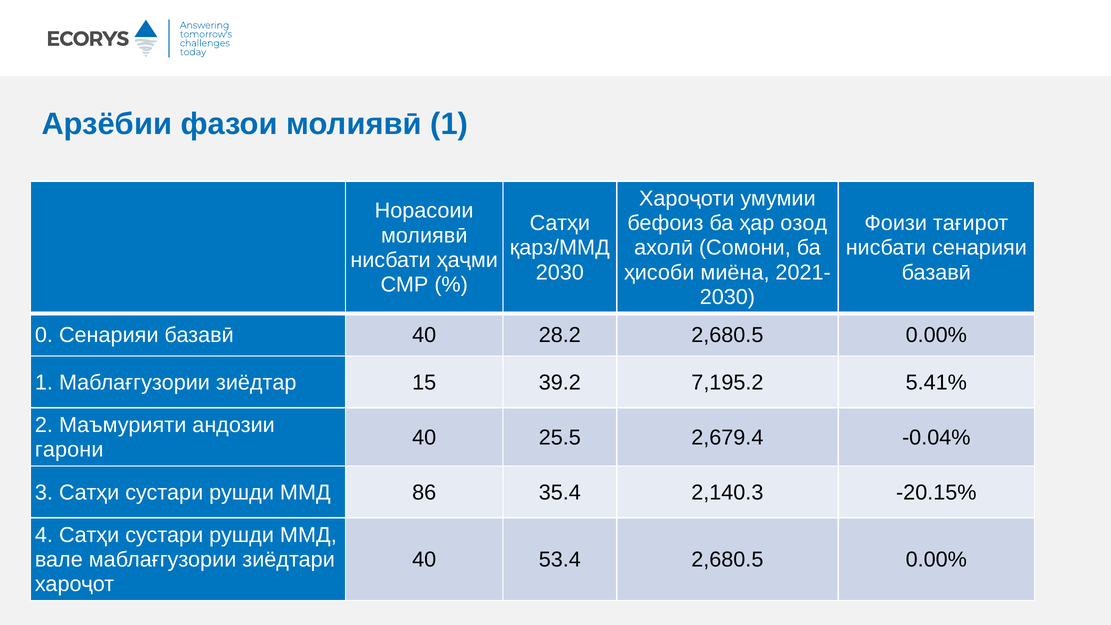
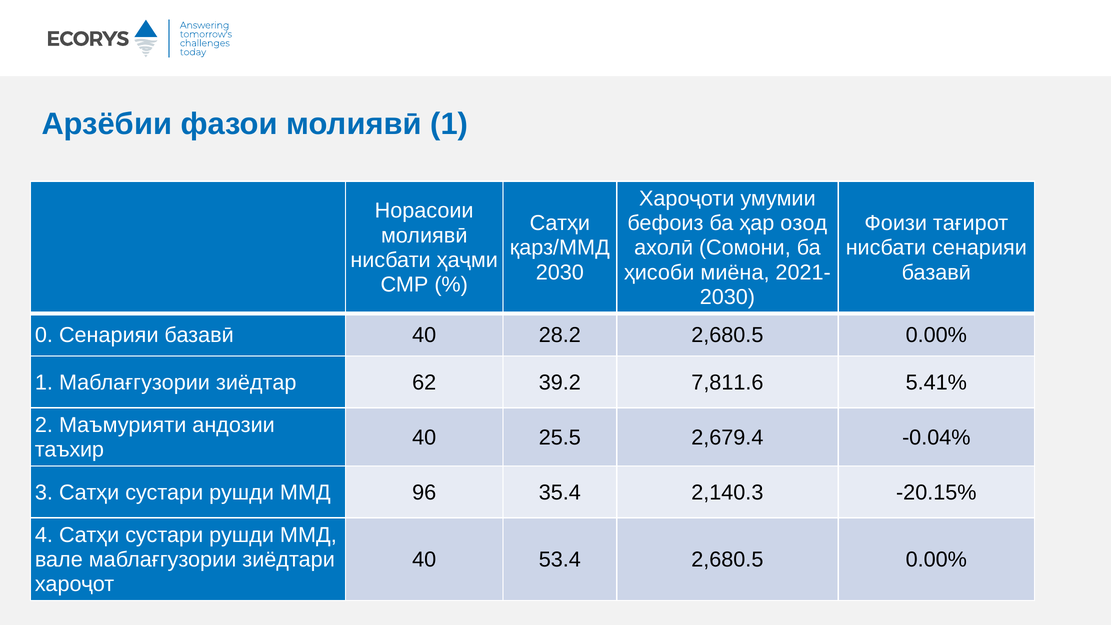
15: 15 -> 62
7,195.2: 7,195.2 -> 7,811.6
гарони: гарони -> таъхир
86: 86 -> 96
